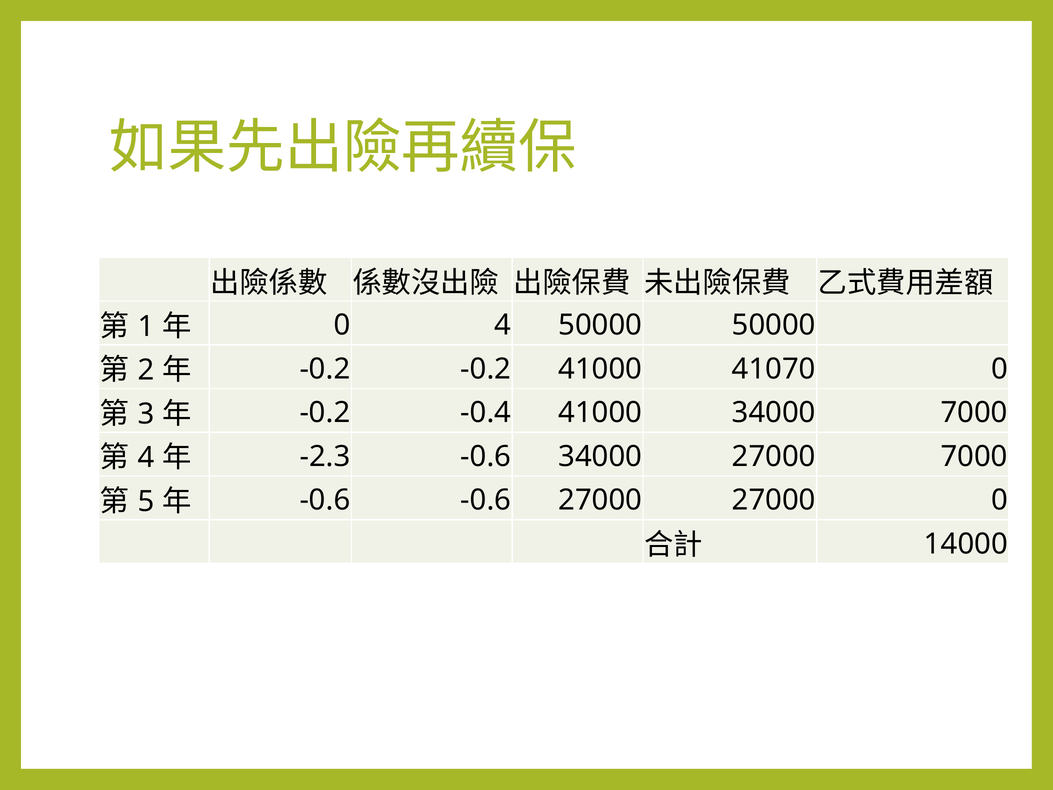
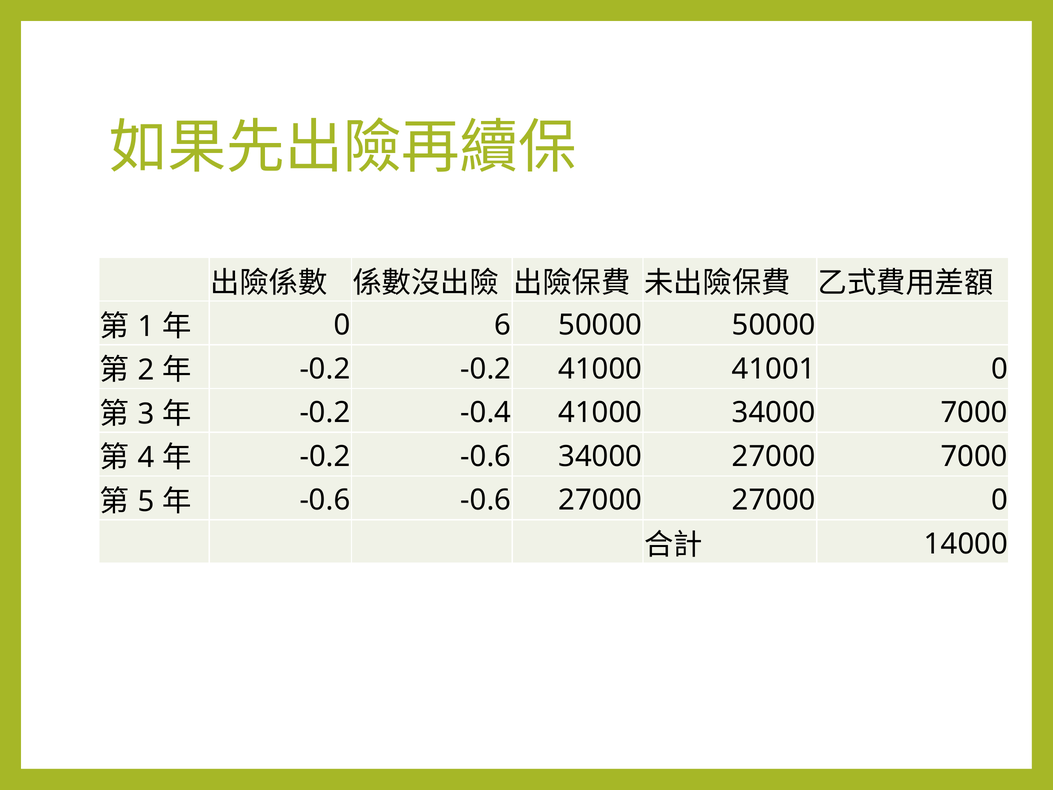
0 4: 4 -> 6
41070: 41070 -> 41001
-2.3 at (325, 456): -2.3 -> -0.2
